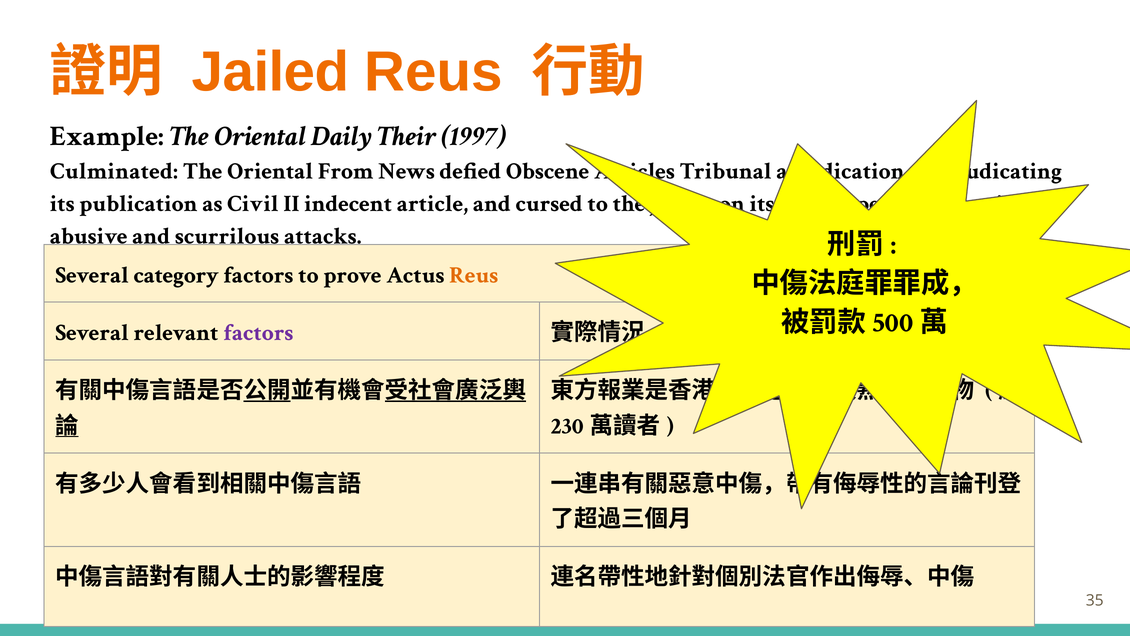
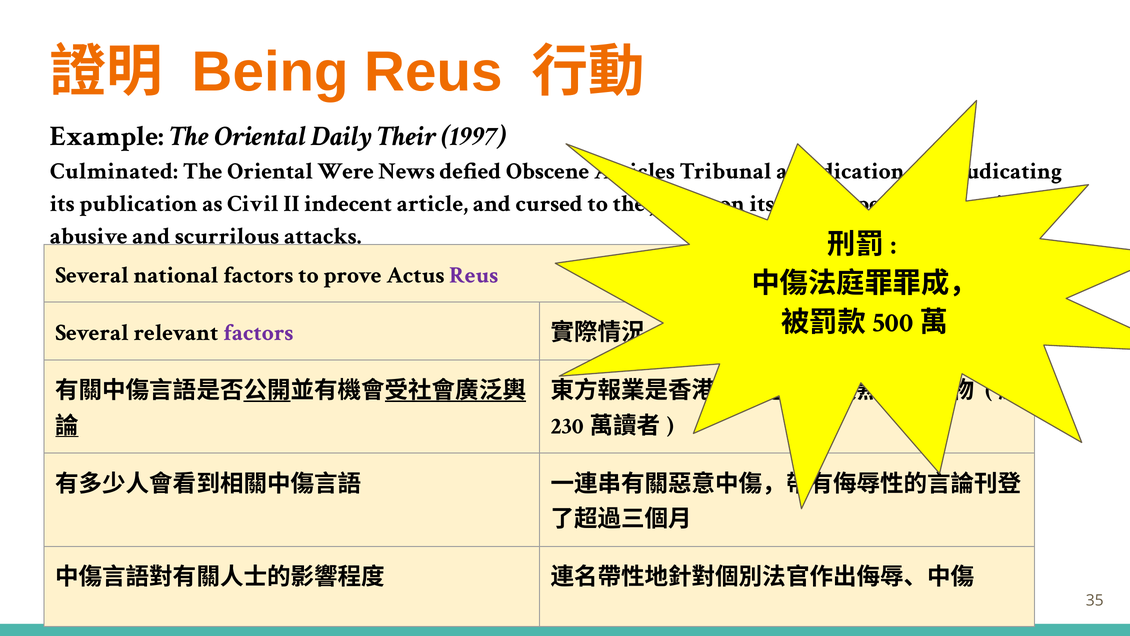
Jailed: Jailed -> Being
From: From -> Were
category: category -> national
Reus at (474, 275) colour: orange -> purple
